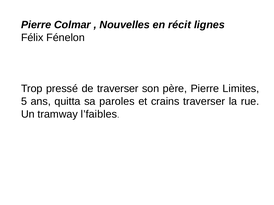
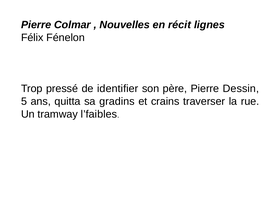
de traverser: traverser -> identifier
Limites: Limites -> Dessin
paroles: paroles -> gradins
